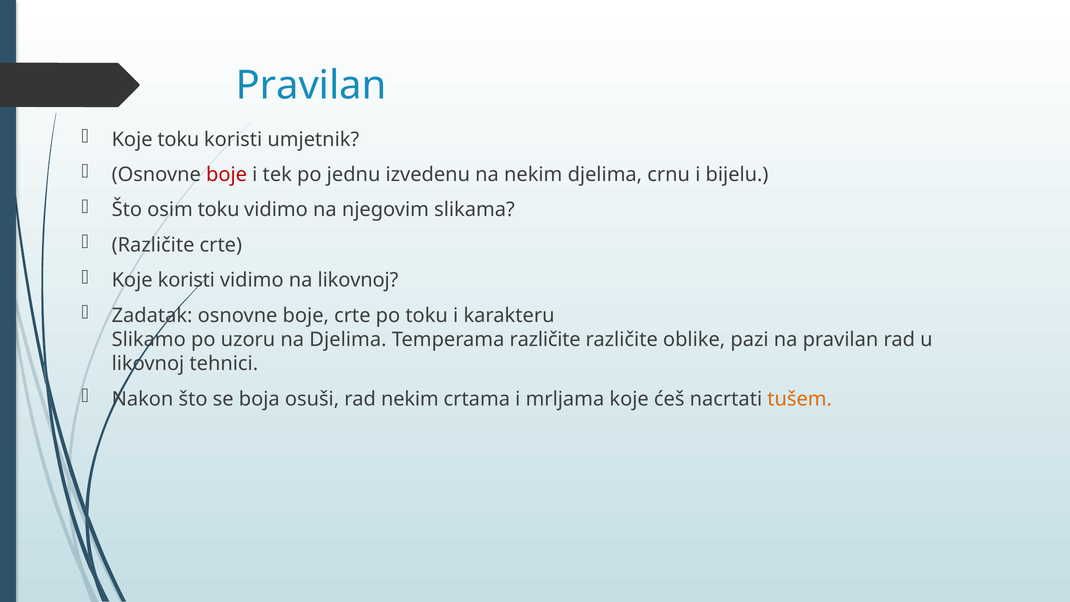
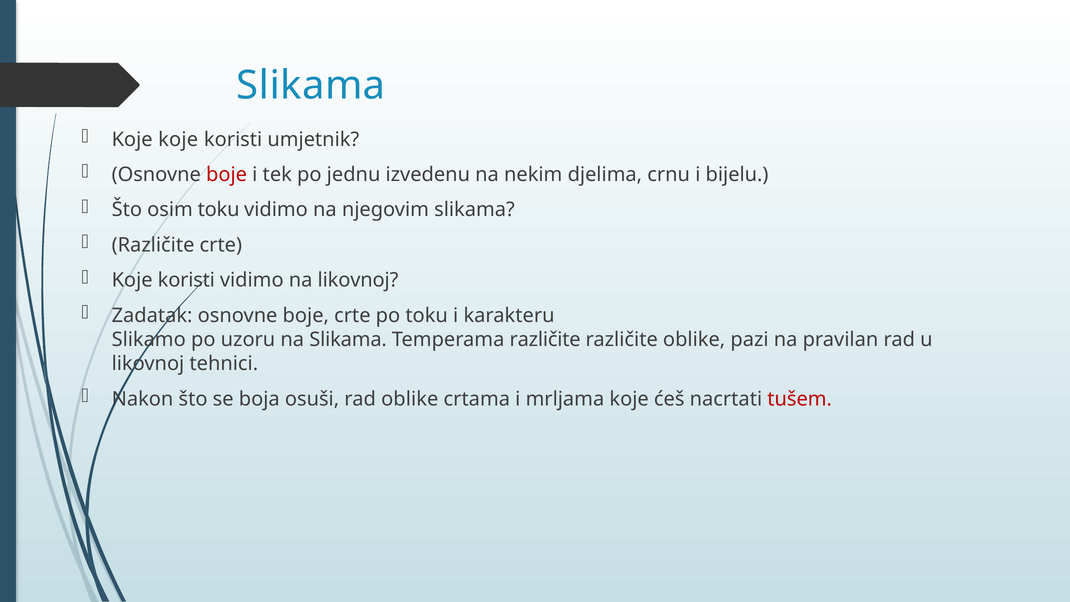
Pravilan at (311, 86): Pravilan -> Slikama
Koje toku: toku -> koje
na Djelima: Djelima -> Slikama
rad nekim: nekim -> oblike
tušem colour: orange -> red
